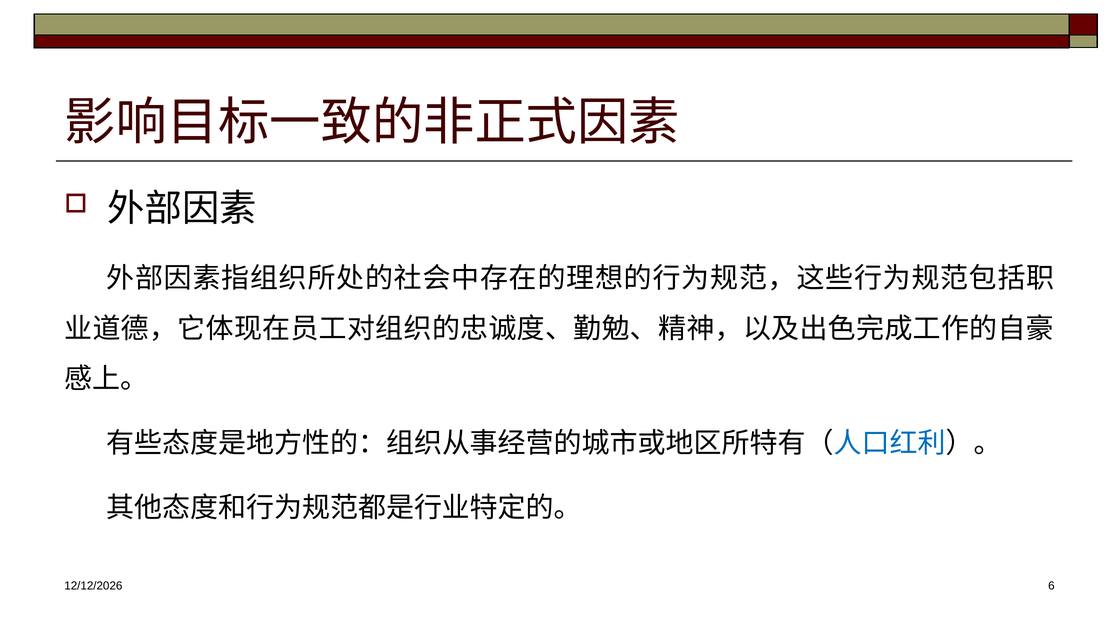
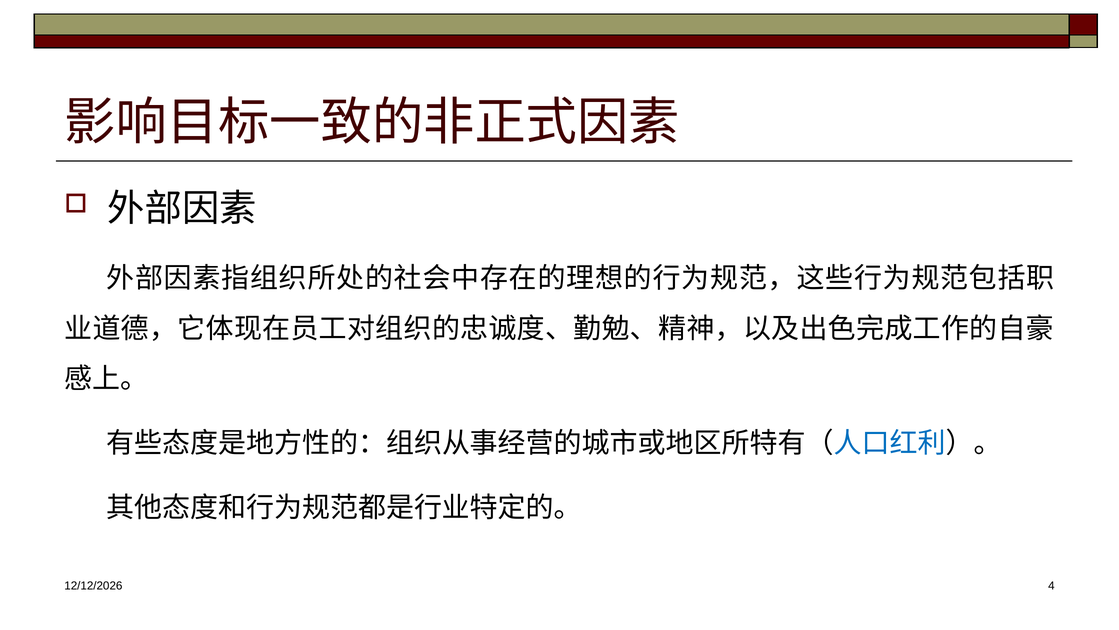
6: 6 -> 4
